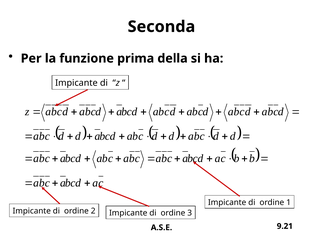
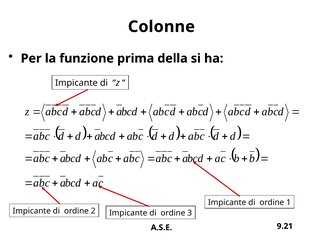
Seconda: Seconda -> Colonne
